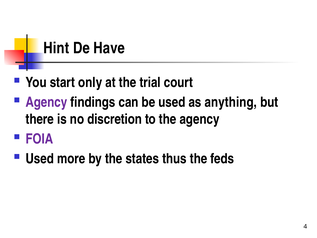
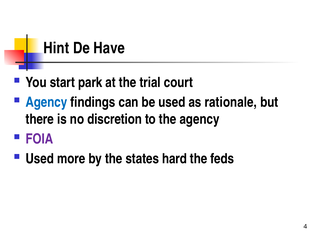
only: only -> park
Agency at (46, 102) colour: purple -> blue
anything: anything -> rationale
thus: thus -> hard
